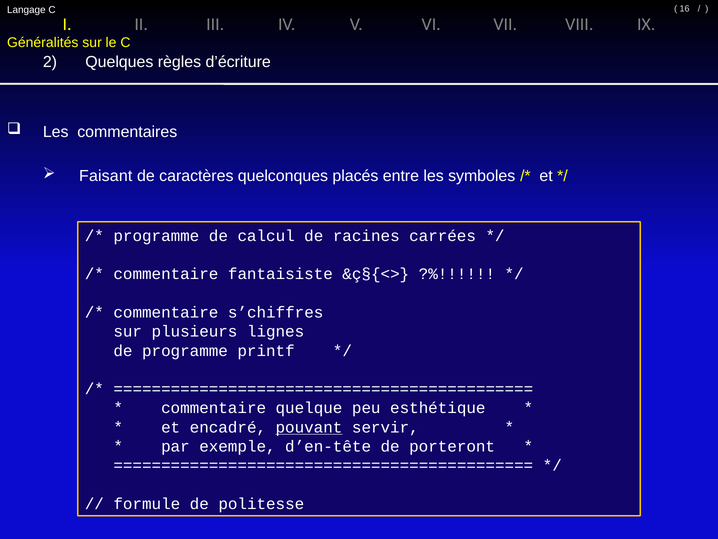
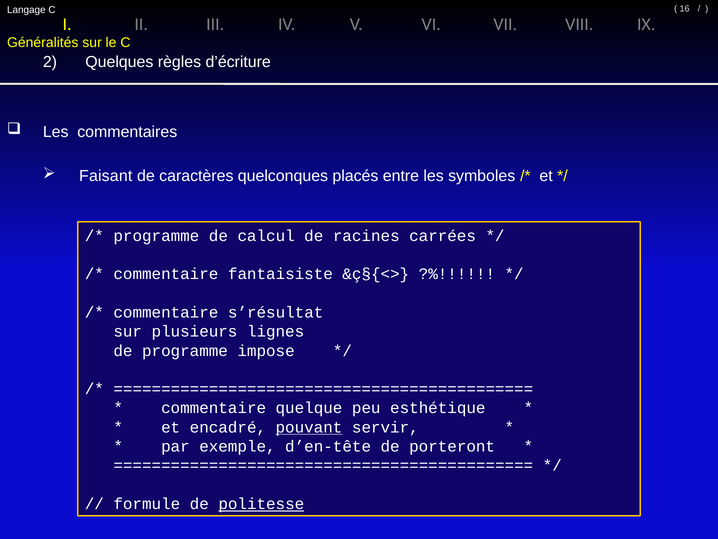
s’chiffres: s’chiffres -> s’résultat
printf: printf -> impose
politesse underline: none -> present
